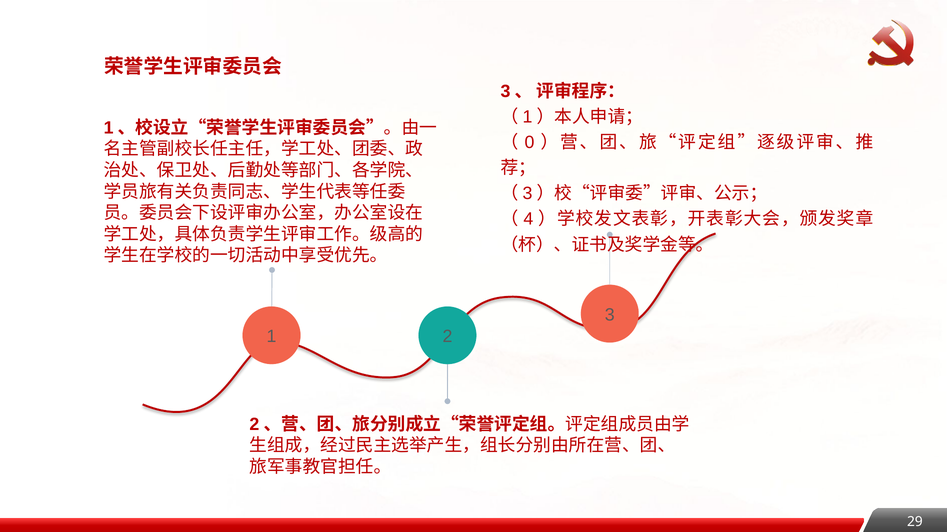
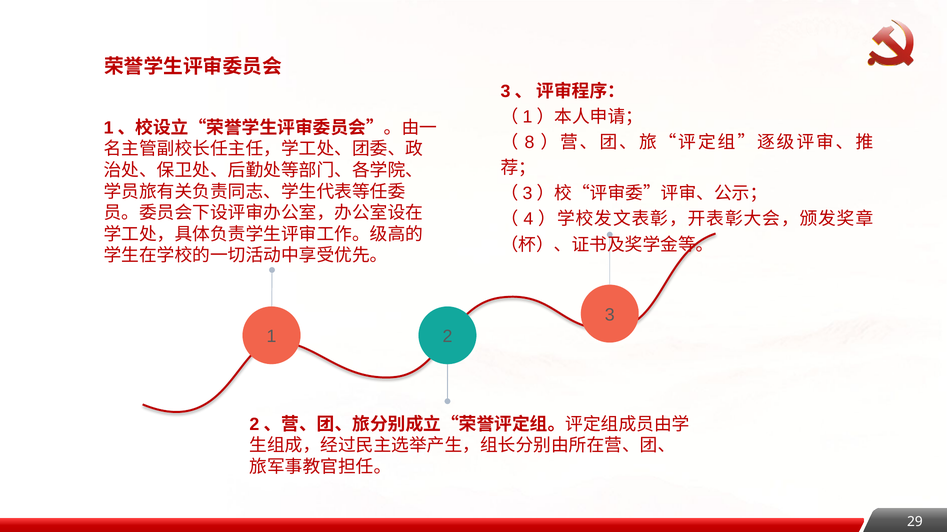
0: 0 -> 8
